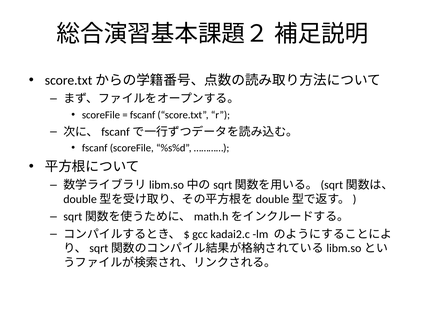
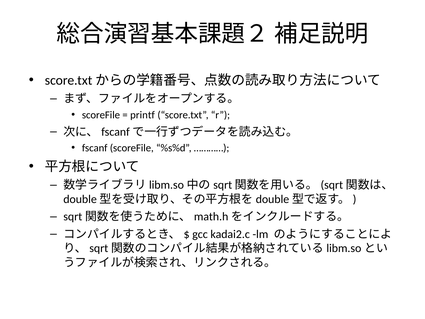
fscanf at (143, 115): fscanf -> printf
